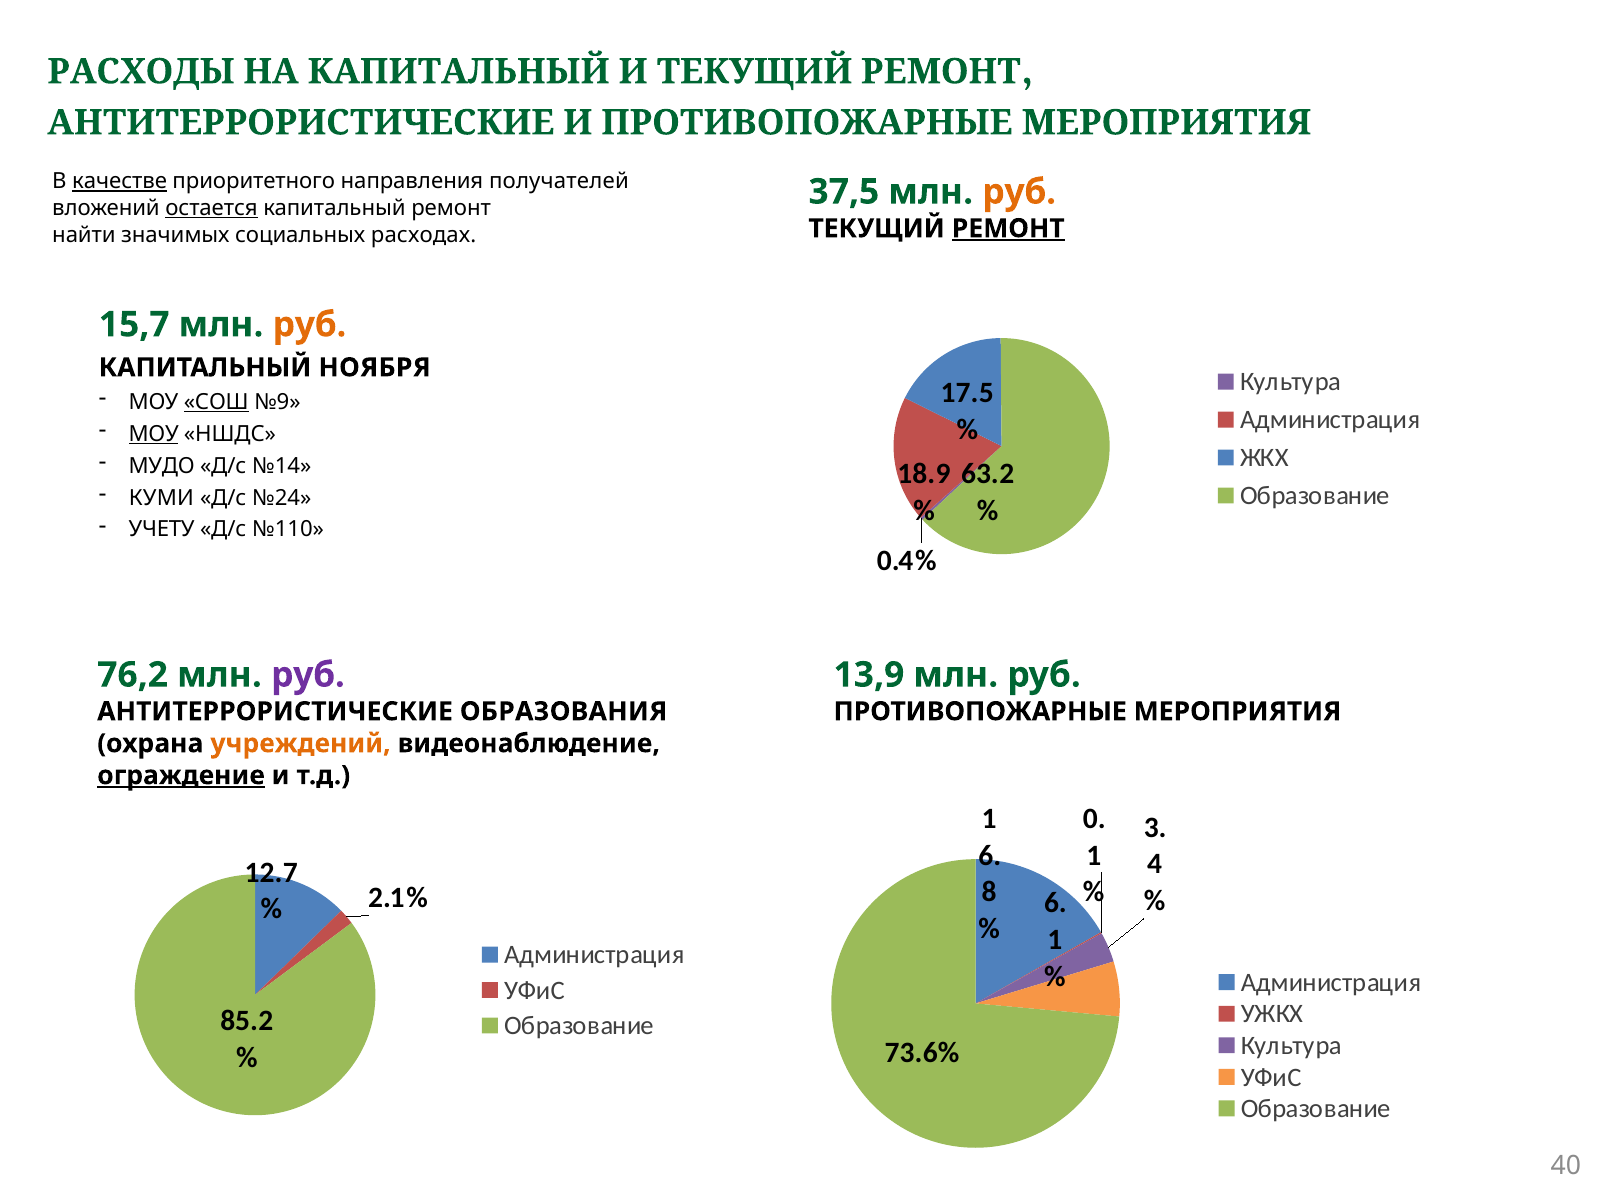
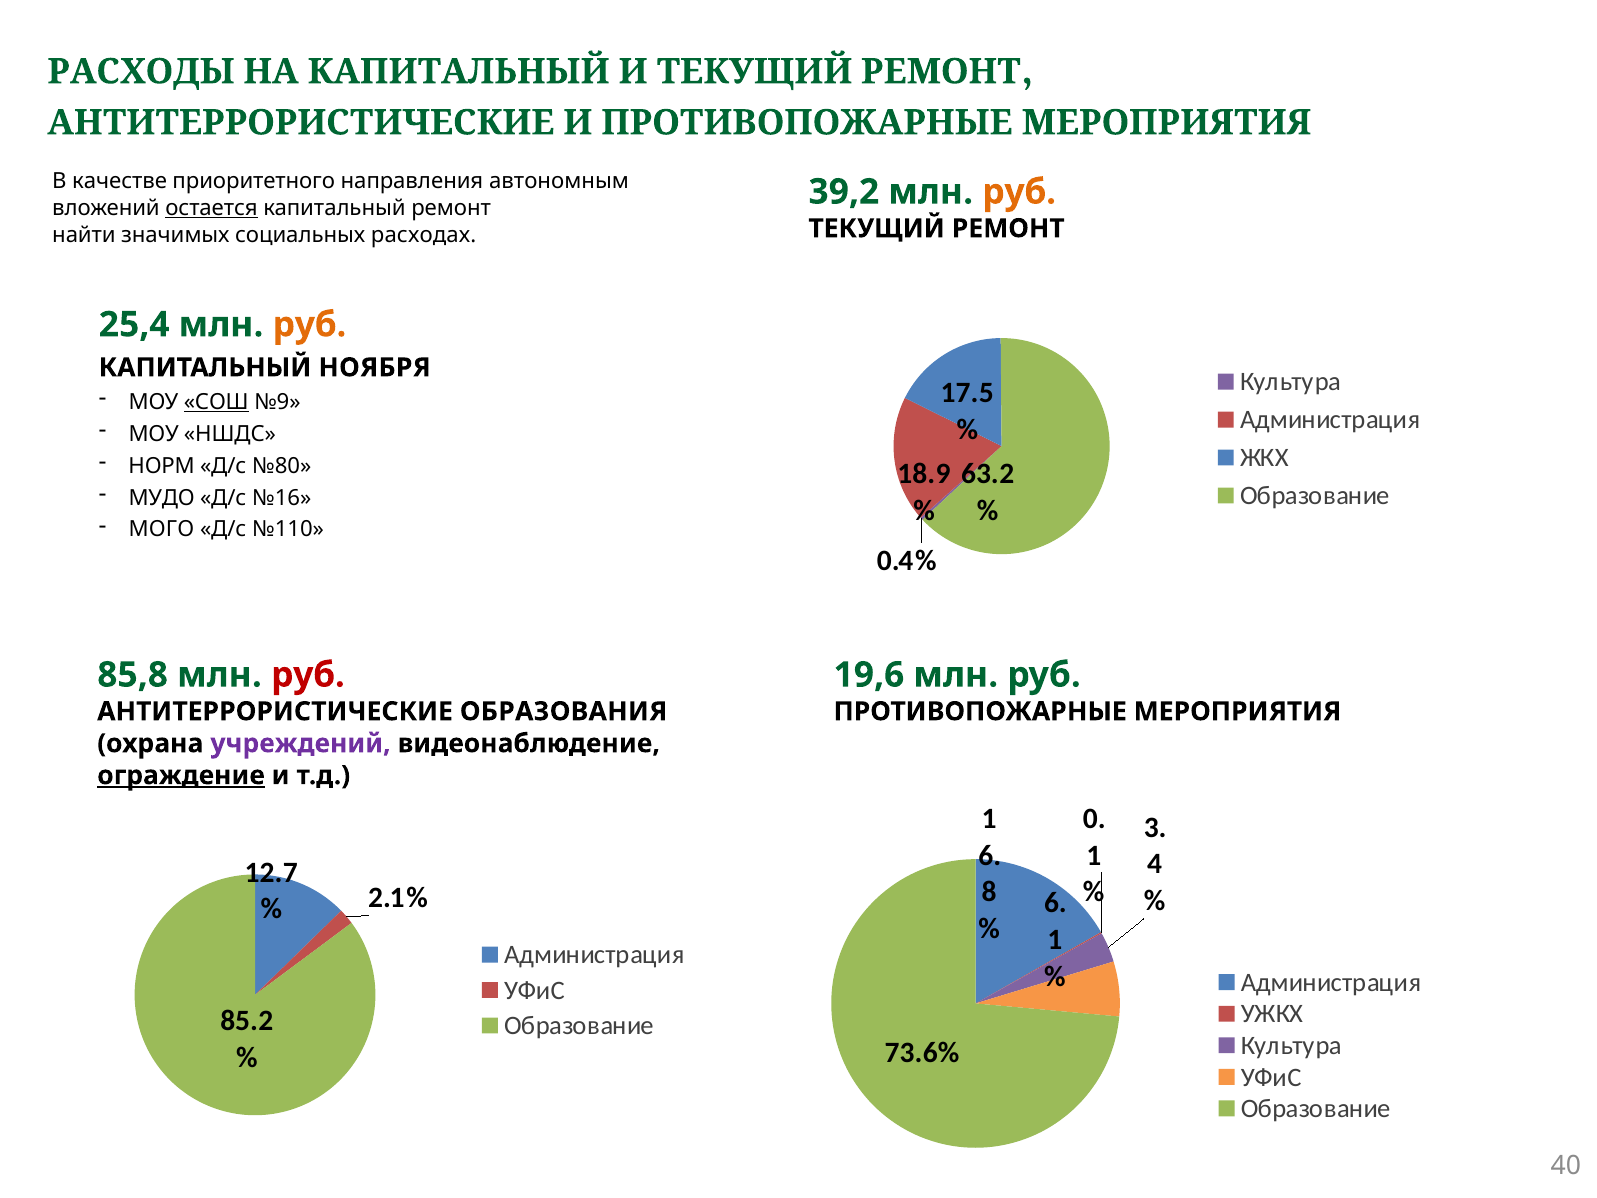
качестве underline: present -> none
получателей: получателей -> автономным
37,5: 37,5 -> 39,2
РЕМОНТ at (1008, 228) underline: present -> none
15,7: 15,7 -> 25,4
МОУ at (154, 434) underline: present -> none
МУДО: МУДО -> НОРМ
№14: №14 -> №80
КУМИ: КУМИ -> МУДО
№24: №24 -> №16
УЧЕТУ: УЧЕТУ -> МОГО
76,2: 76,2 -> 85,8
руб at (308, 675) colour: purple -> red
13,9: 13,9 -> 19,6
учреждений colour: orange -> purple
